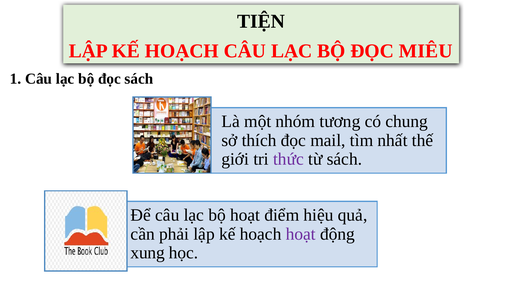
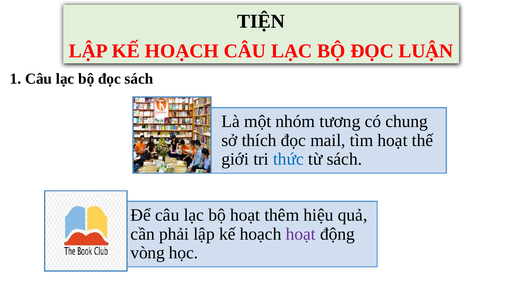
MIÊU: MIÊU -> LUẬN
tìm nhất: nhất -> hoạt
thức colour: purple -> blue
điểm: điểm -> thêm
xung: xung -> vòng
